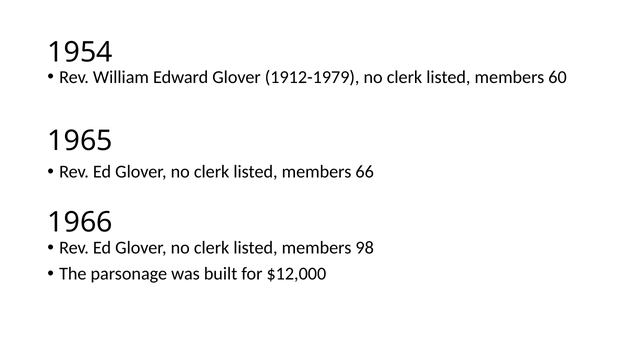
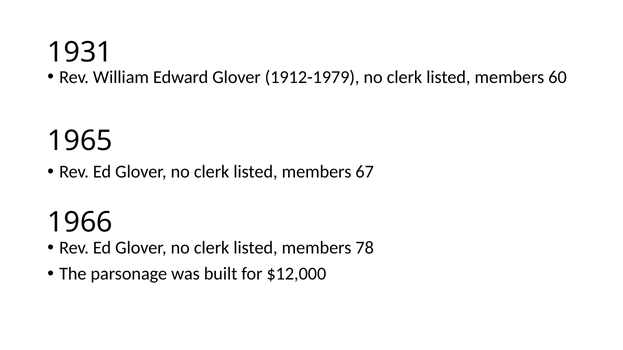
1954: 1954 -> 1931
66: 66 -> 67
98: 98 -> 78
